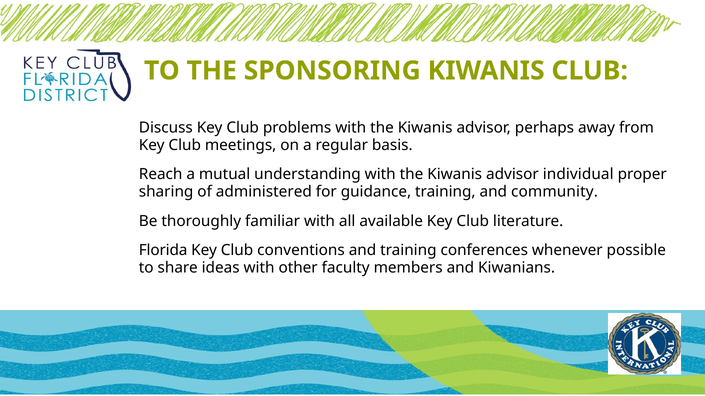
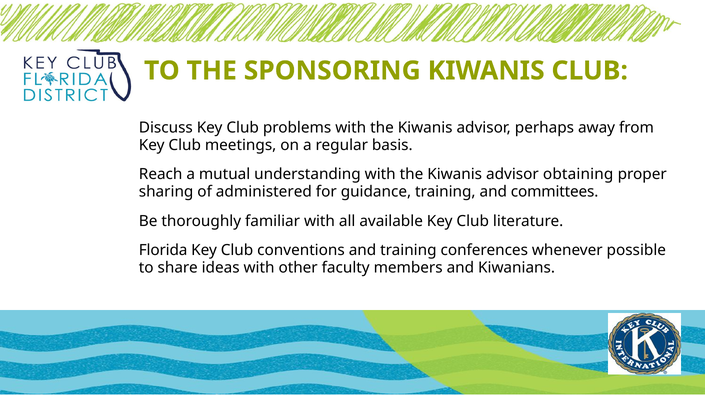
individual: individual -> obtaining
community: community -> committees
